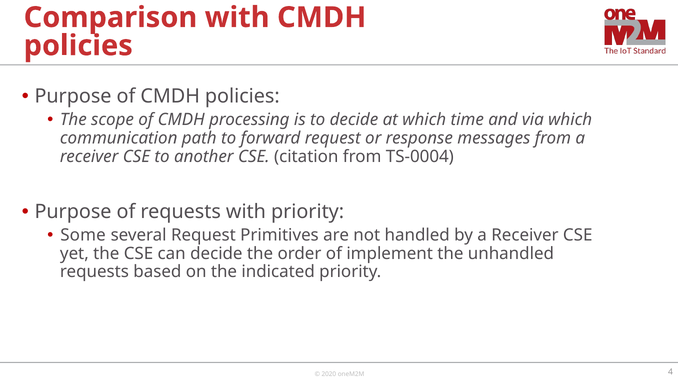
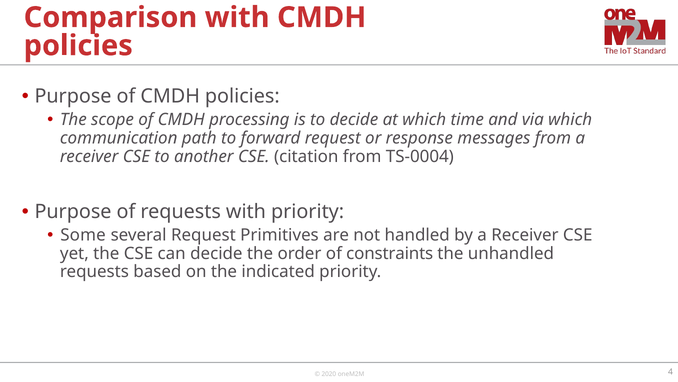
implement: implement -> constraints
